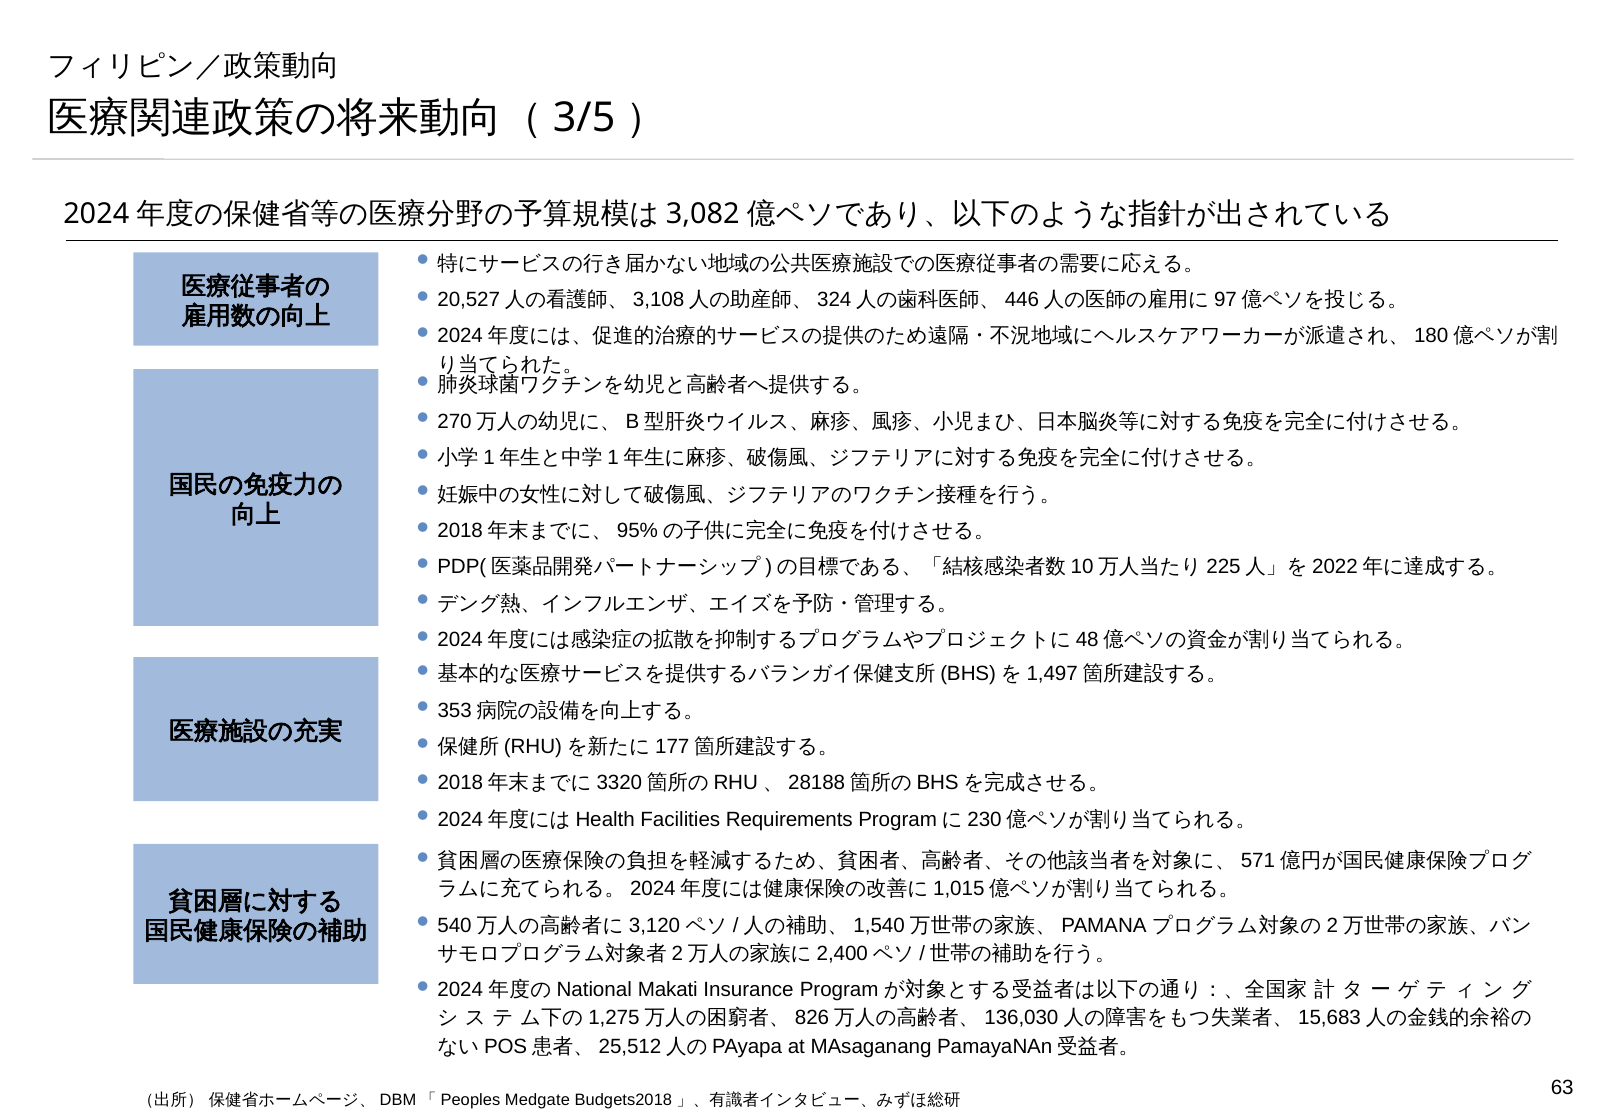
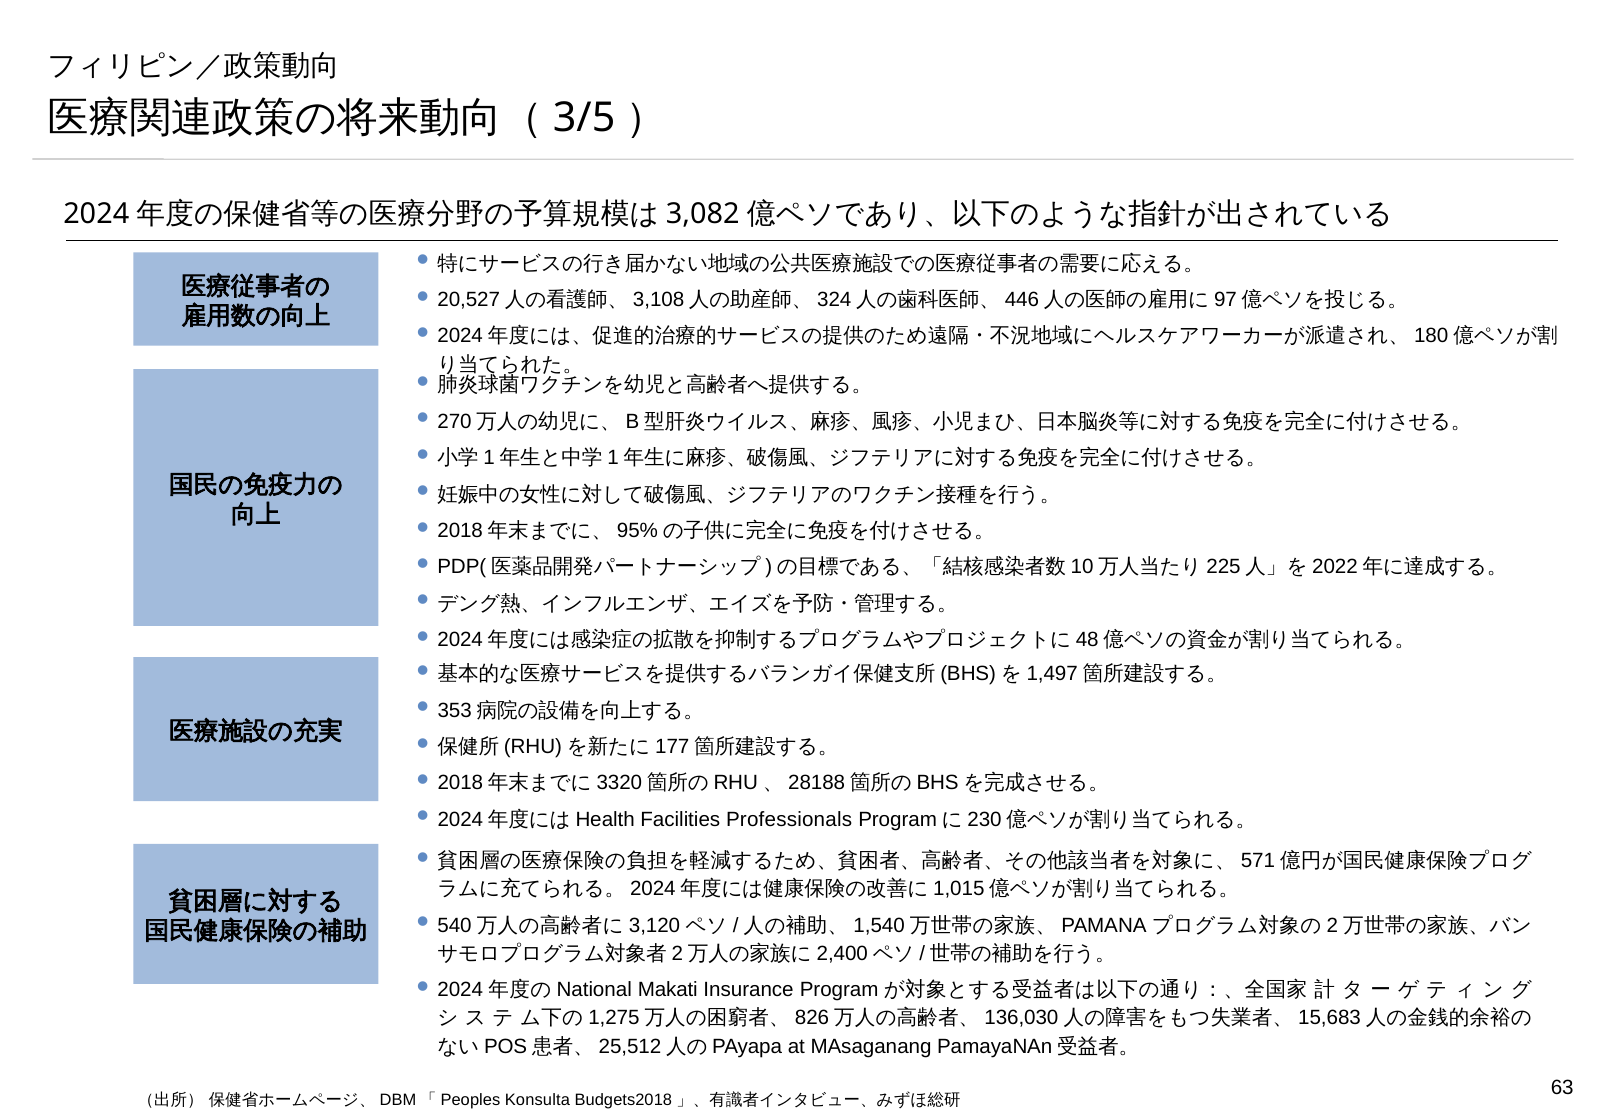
Requirements: Requirements -> Professionals
Medgate: Medgate -> Konsulta
